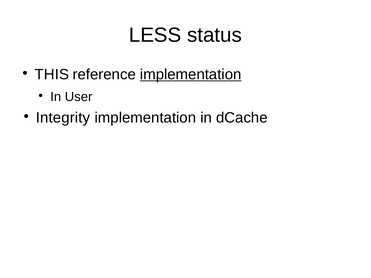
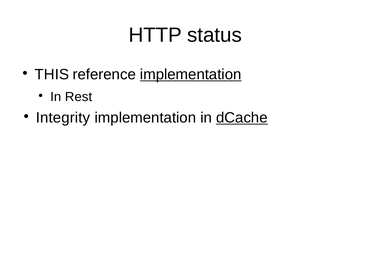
LESS: LESS -> HTTP
User: User -> Rest
dCache underline: none -> present
